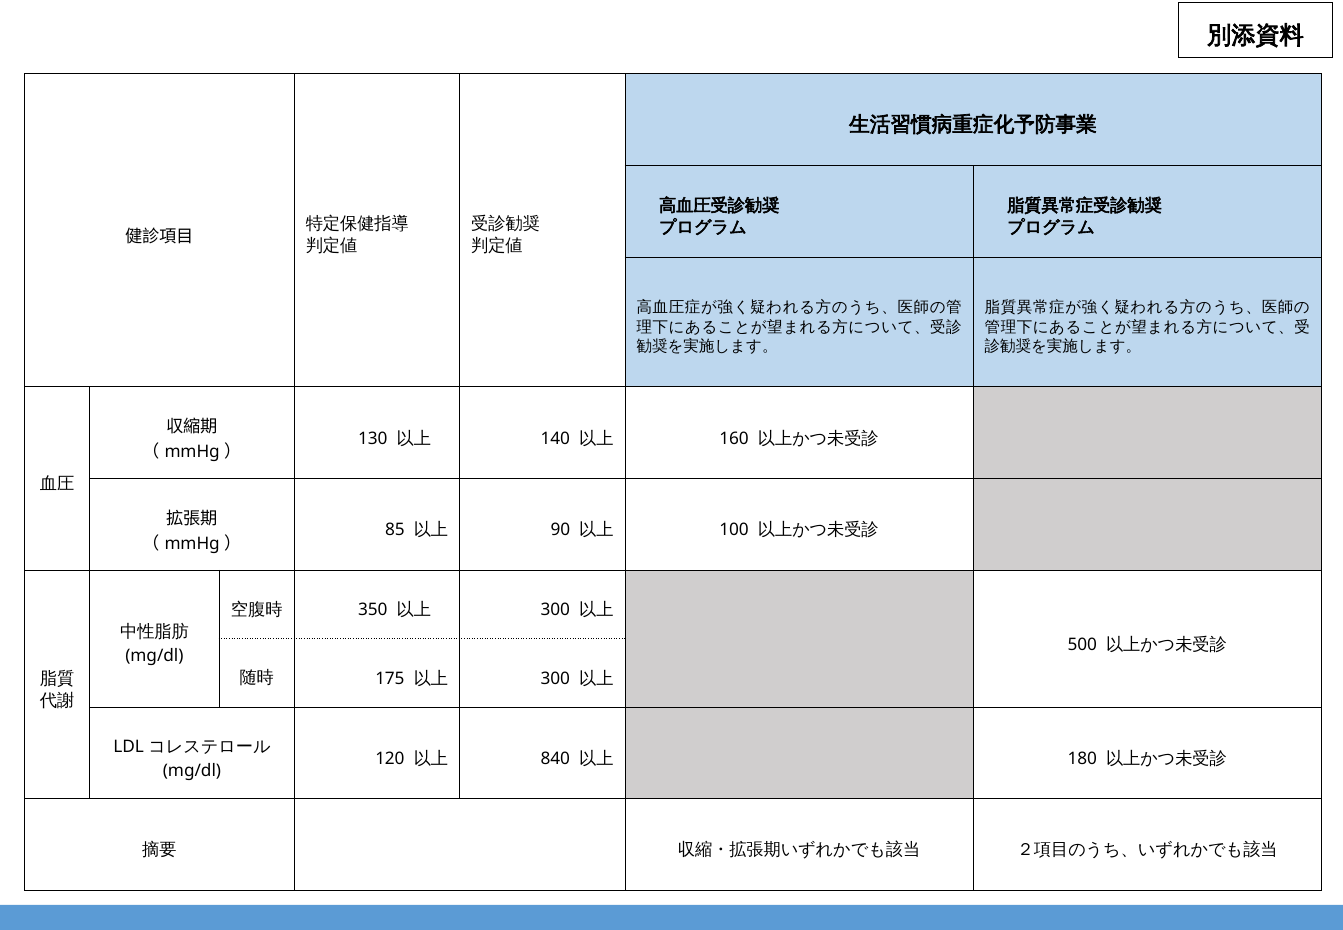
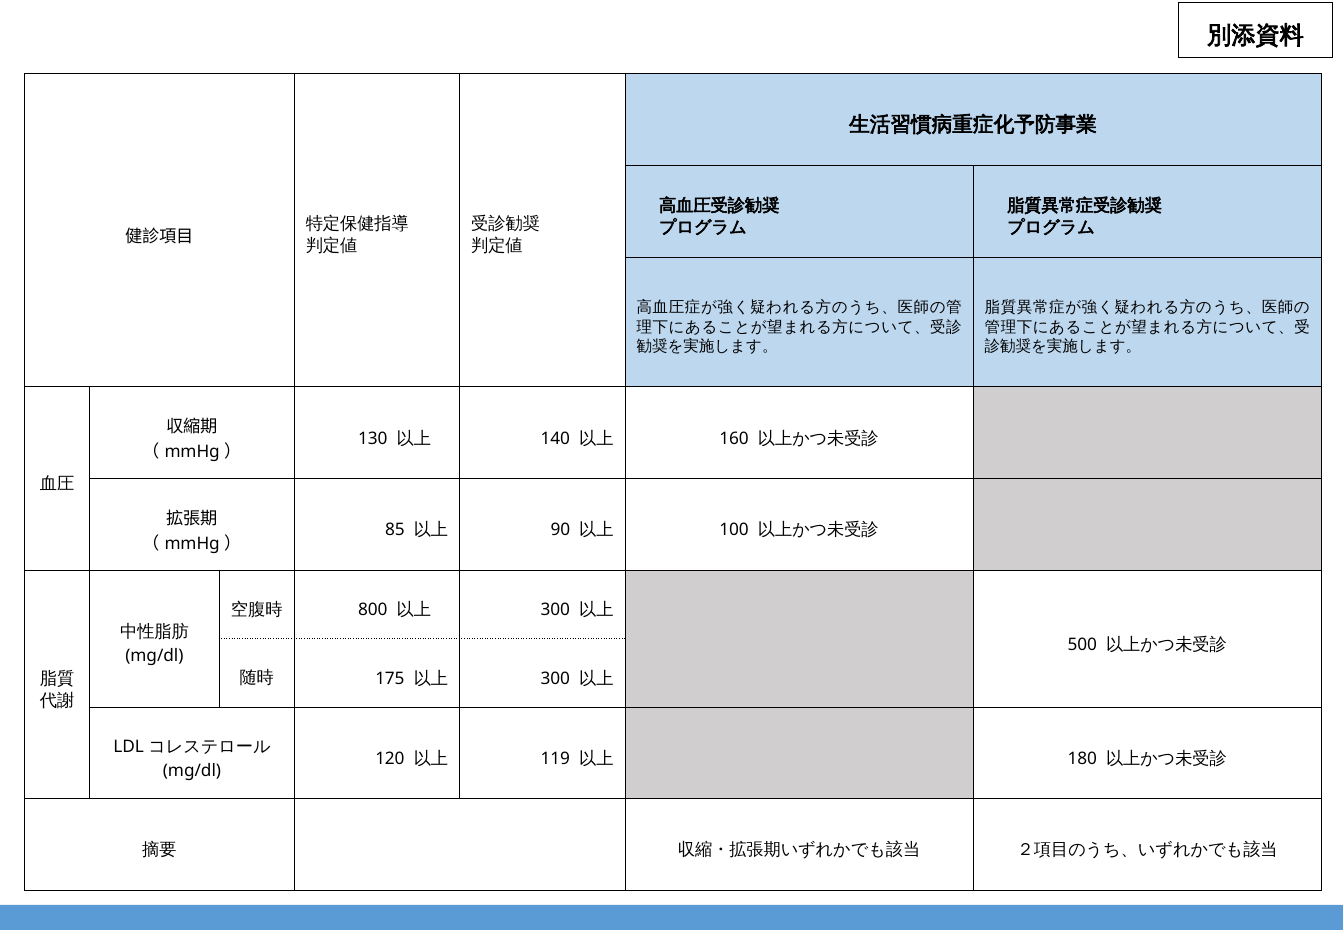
350: 350 -> 800
840: 840 -> 119
